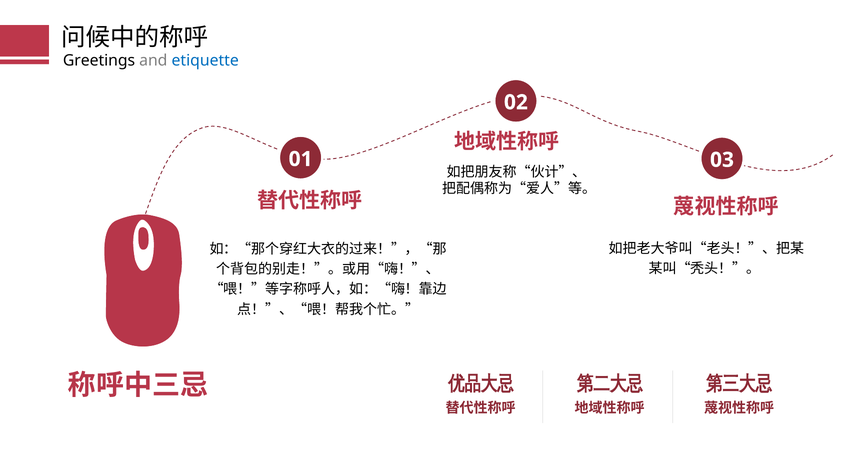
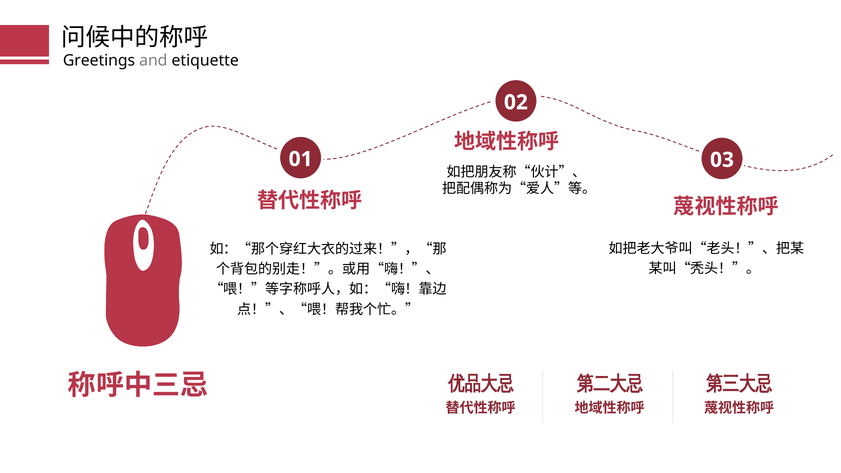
etiquette colour: blue -> black
